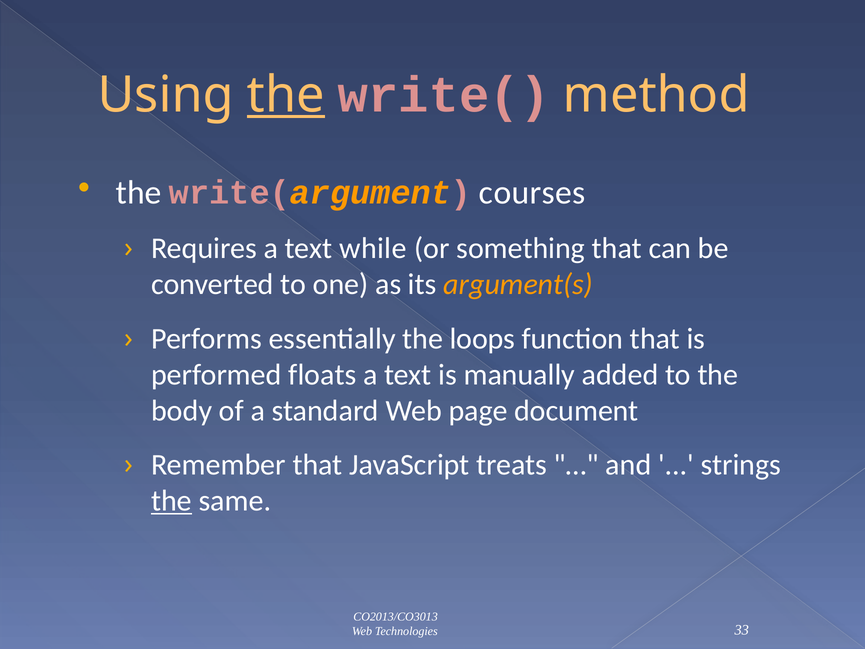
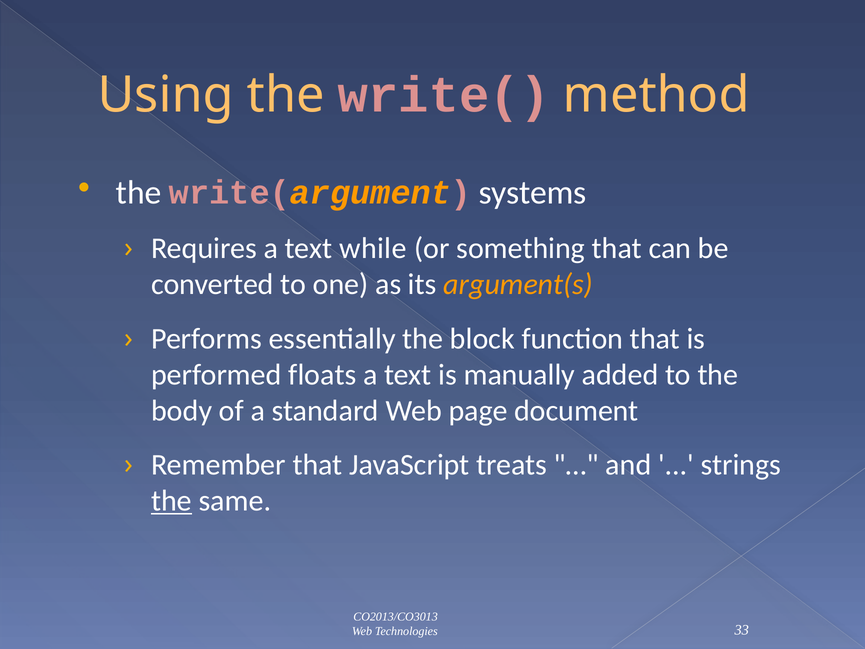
the at (286, 95) underline: present -> none
courses: courses -> systems
loops: loops -> block
